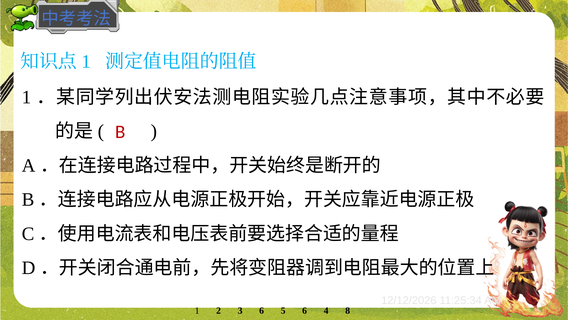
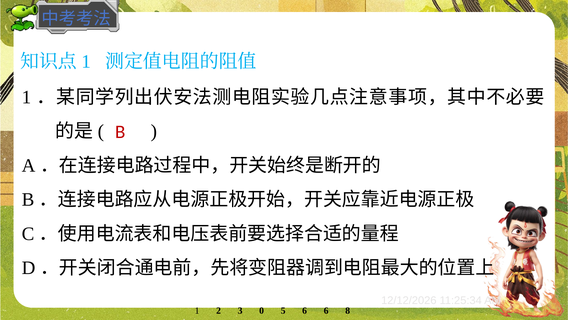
3 6: 6 -> 0
6 4: 4 -> 6
